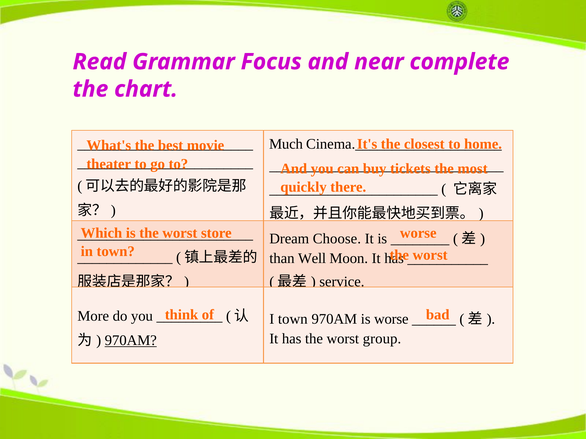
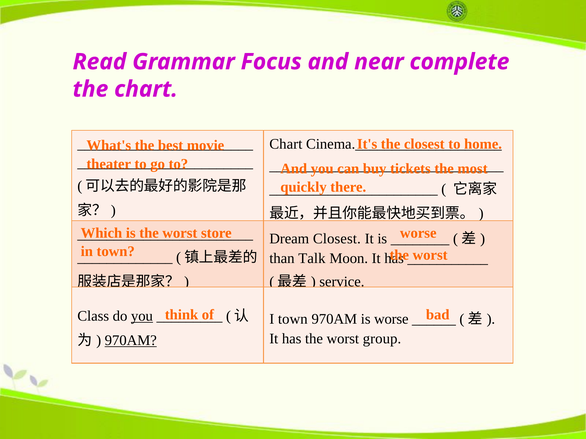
Much at (286, 144): Much -> Chart
Dream Choose: Choose -> Closest
Well: Well -> Talk
More: More -> Class
you at (142, 316) underline: none -> present
